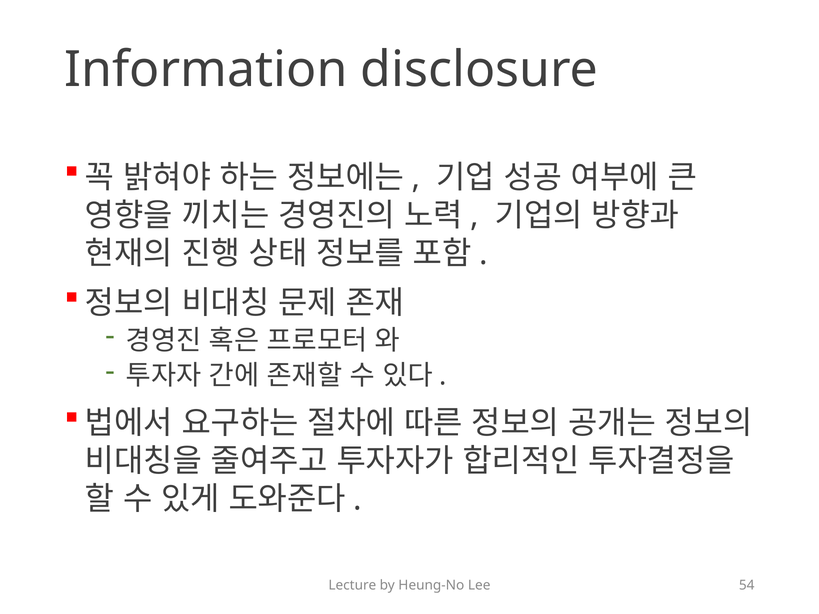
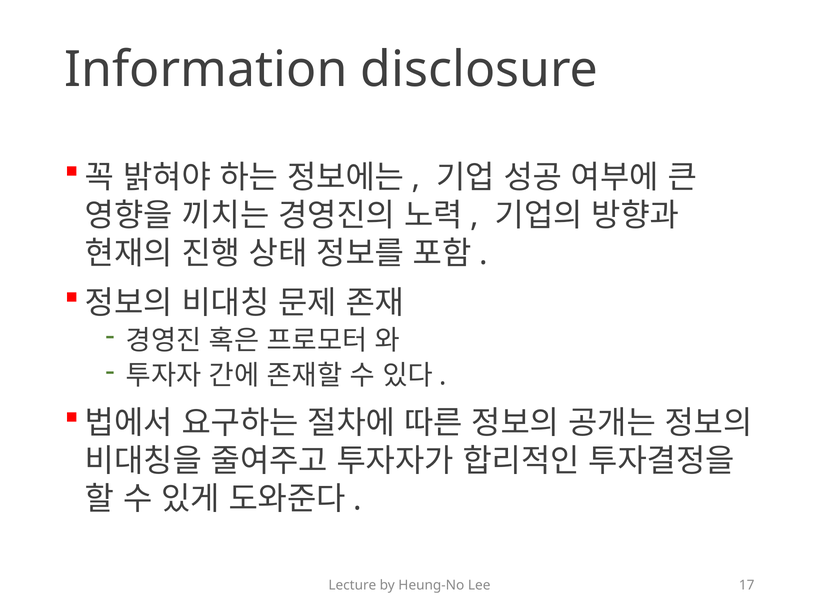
54: 54 -> 17
